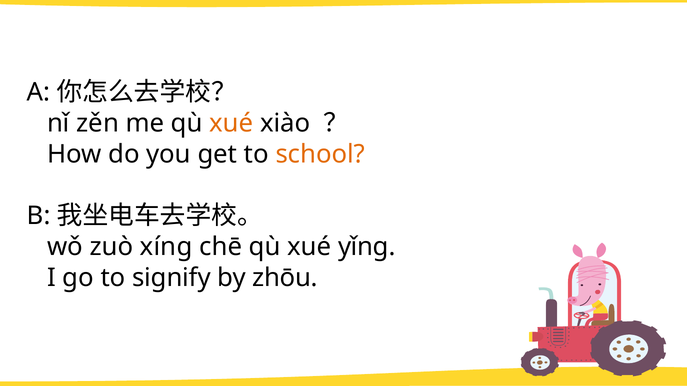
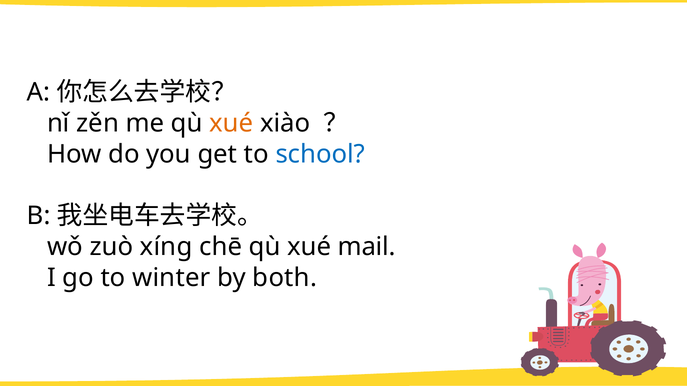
school colour: orange -> blue
yǐng: yǐng -> mail
signify: signify -> winter
zhōu: zhōu -> both
